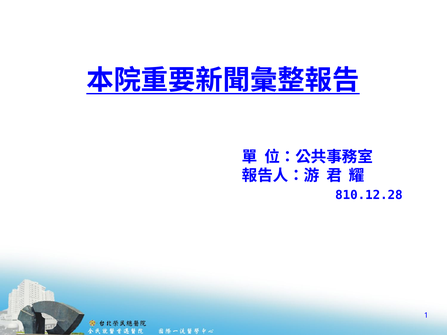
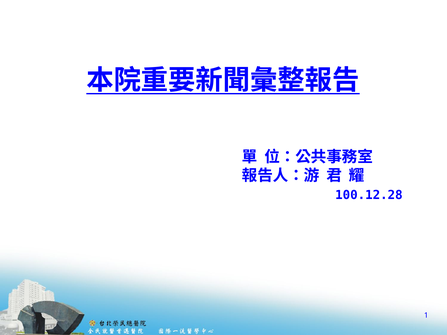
810.12.28: 810.12.28 -> 100.12.28
